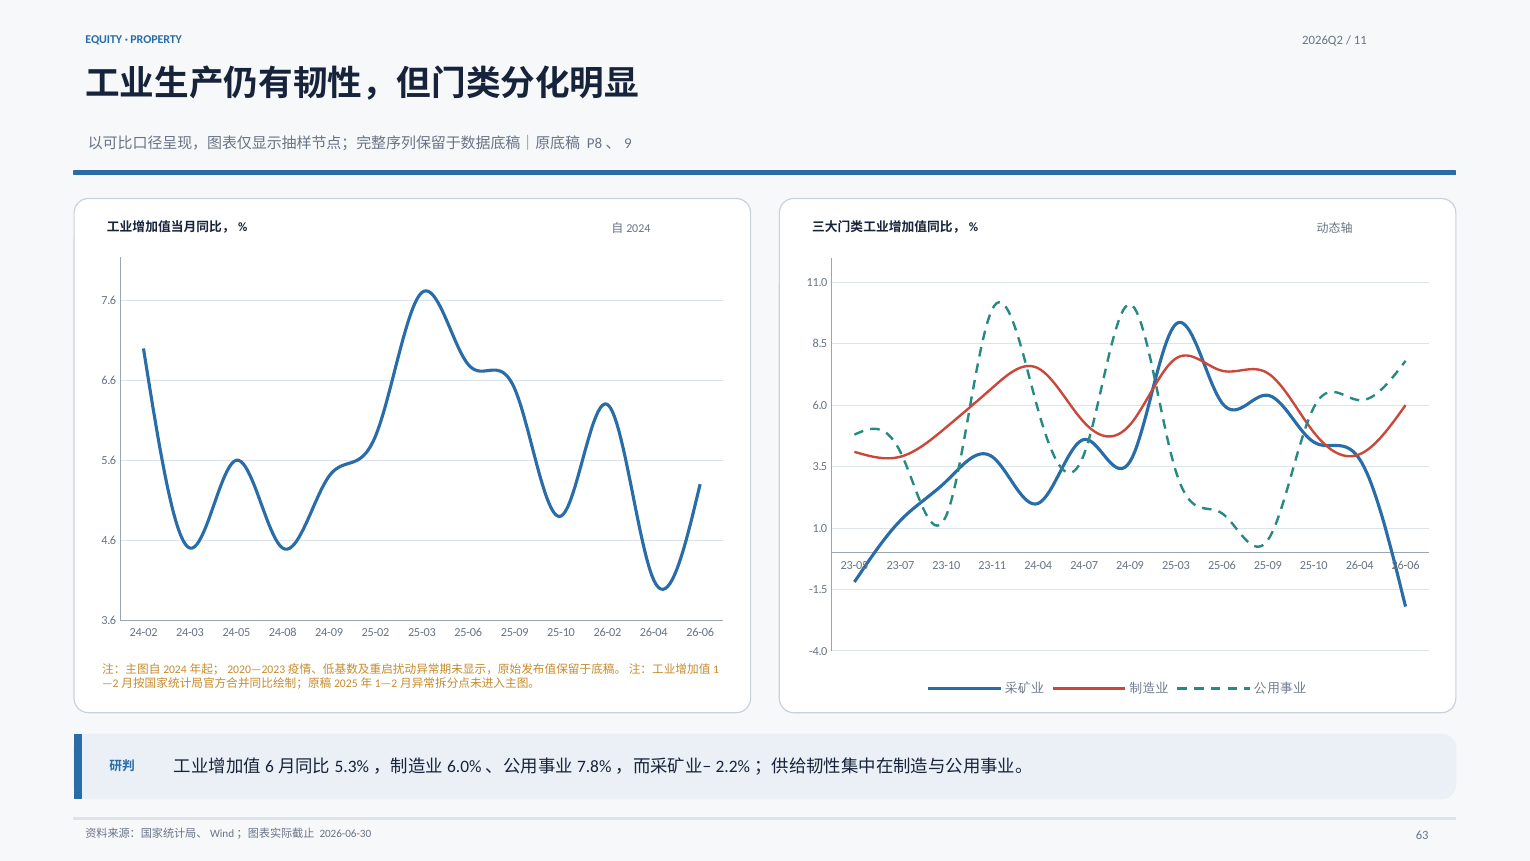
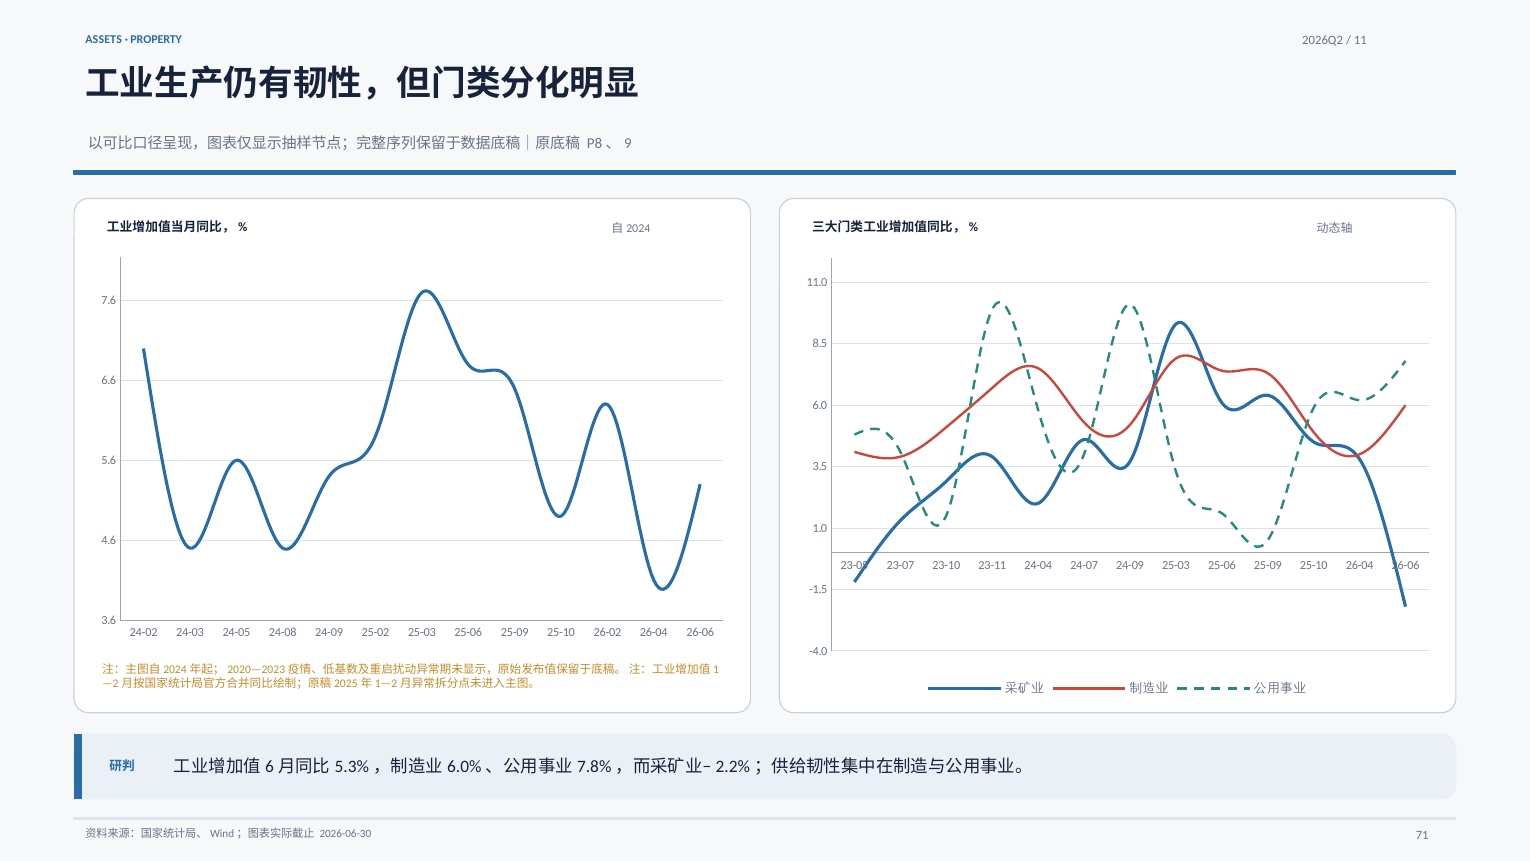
EQUITY: EQUITY -> ASSETS
63: 63 -> 71
